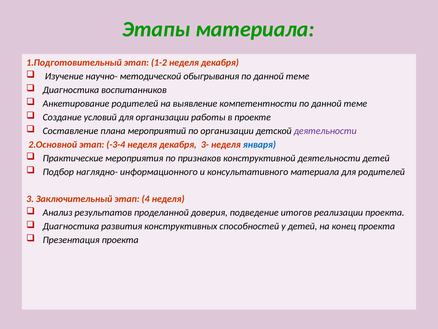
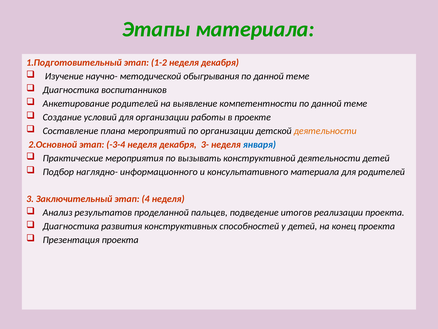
деятельности at (325, 131) colour: purple -> orange
признаков: признаков -> вызывать
доверия: доверия -> пальцев
